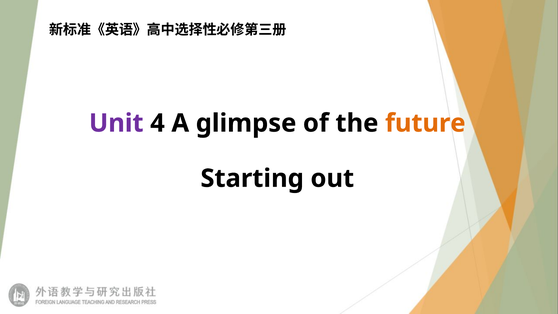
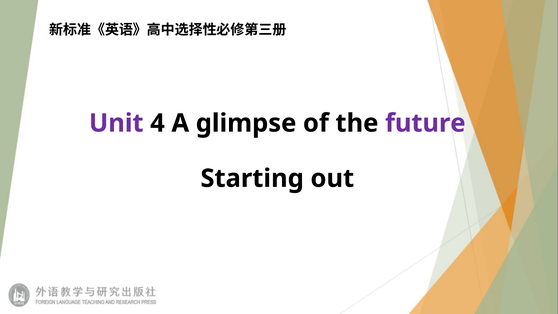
future colour: orange -> purple
